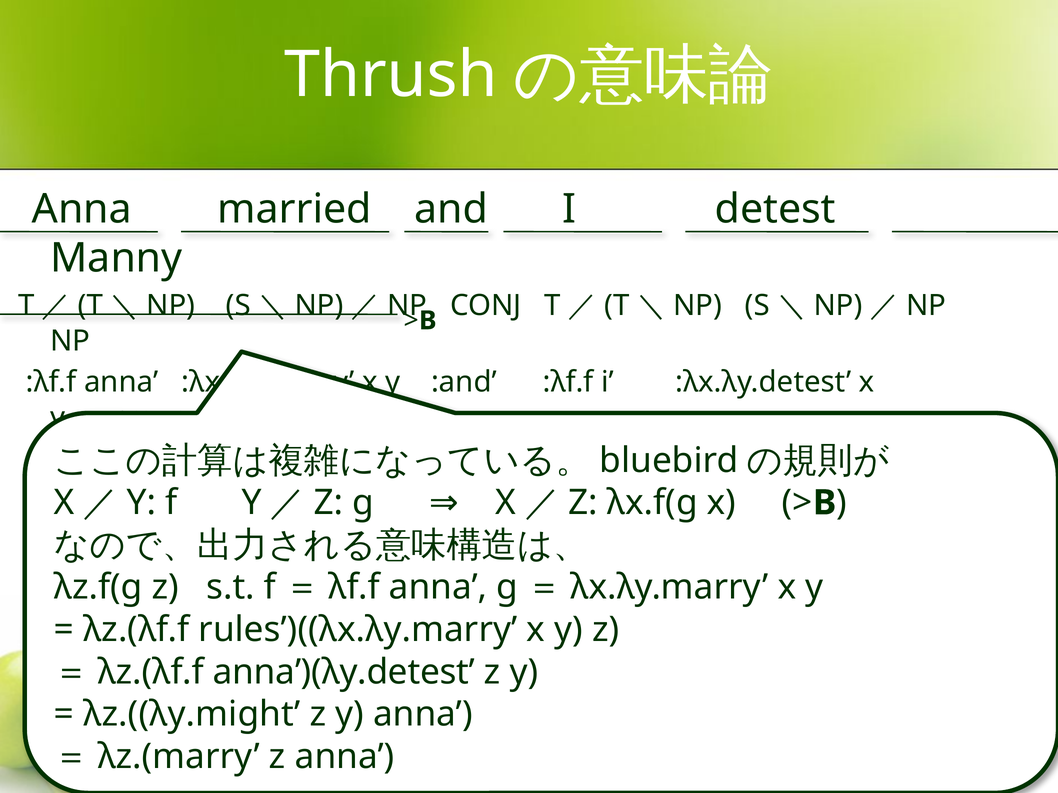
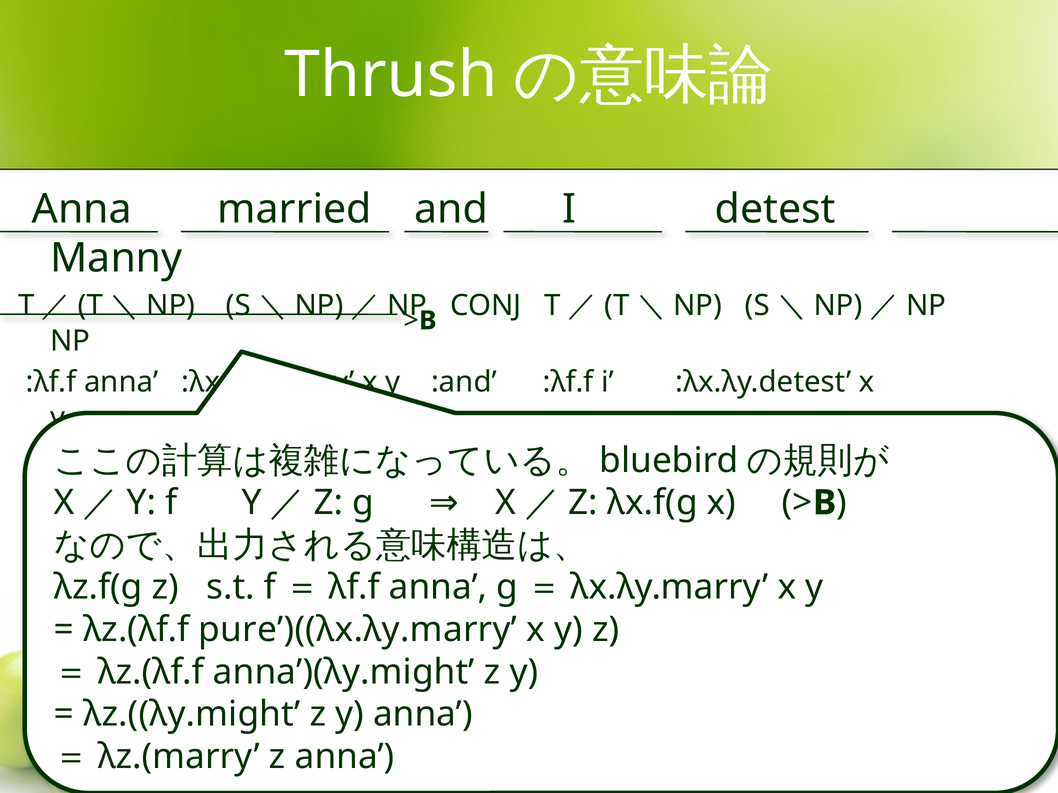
rules’)((λx.λy.marry: rules’)((λx.λy.marry -> pure’)((λx.λy.marry
anna’)(λy.detest: anna’)(λy.detest -> anna’)(λy.might
